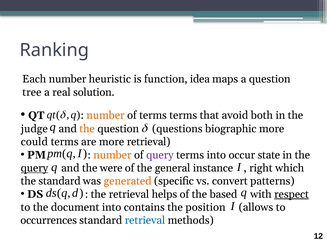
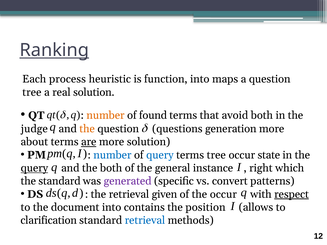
Ranking underline: none -> present
Each number: number -> process
function idea: idea -> into
of terms: terms -> found
biographic: biographic -> generation
could: could -> about
are underline: none -> present
more retrieval: retrieval -> solution
number at (112, 155) colour: orange -> blue
query at (160, 155) colour: purple -> blue
terms into: into -> tree
the were: were -> both
generated colour: orange -> purple
helps: helps -> given
the based: based -> occur
occurrences: occurrences -> clarification
